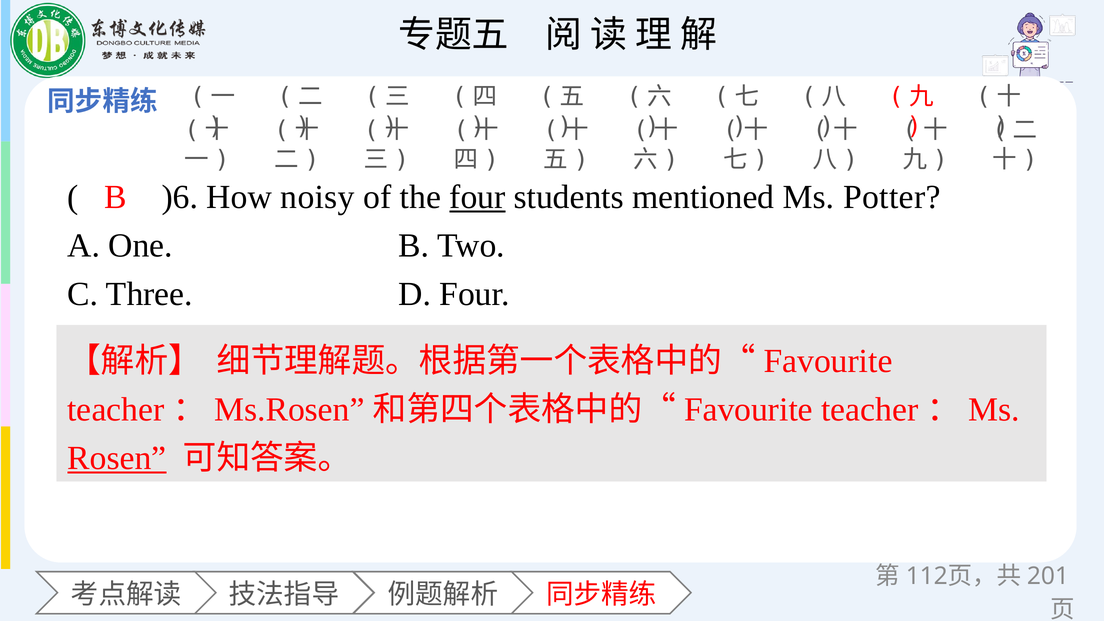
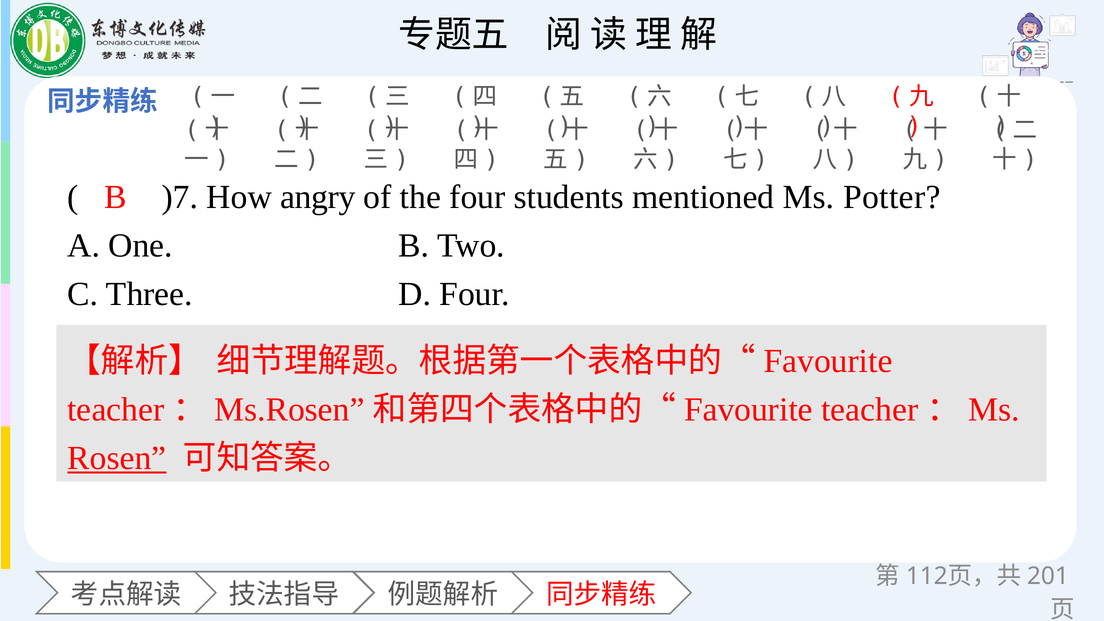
)6: )6 -> )7
noisy: noisy -> angry
four at (477, 197) underline: present -> none
